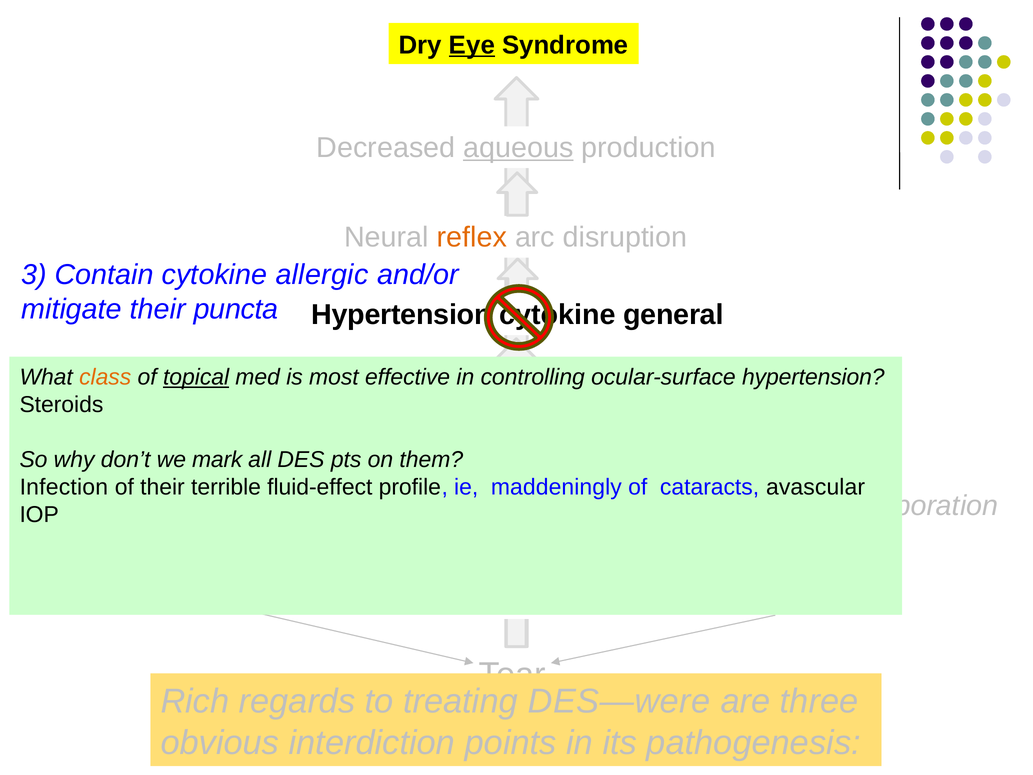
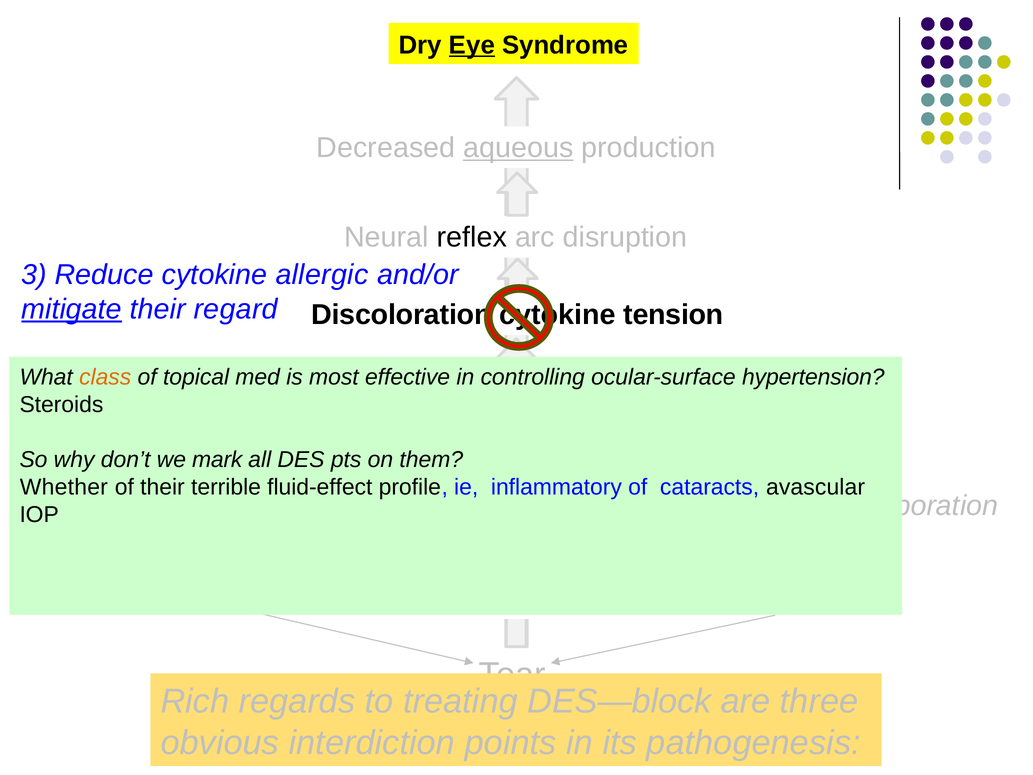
reflex colour: orange -> black
Contain: Contain -> Reduce
mitigate underline: none -> present
puncta: puncta -> regard
Hypertension at (401, 315): Hypertension -> Discoloration
general: general -> tension
topical underline: present -> none
Infection: Infection -> Whether
maddeningly: maddeningly -> inflammatory
DES—were: DES—were -> DES—block
